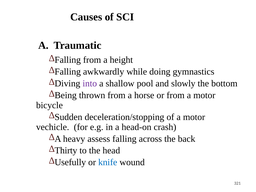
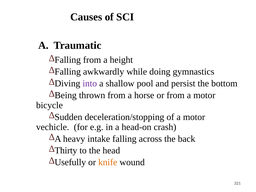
slowly: slowly -> persist
assess: assess -> intake
knife colour: blue -> orange
